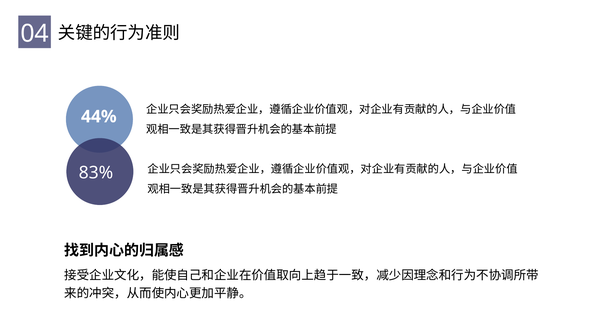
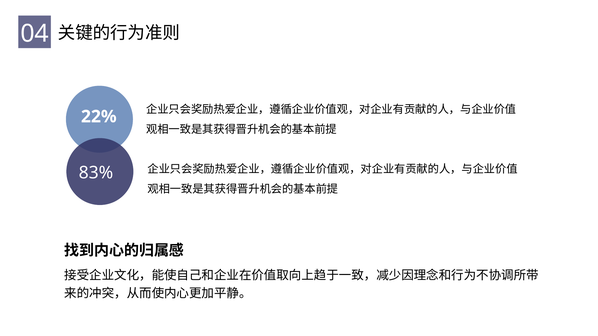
44%: 44% -> 22%
